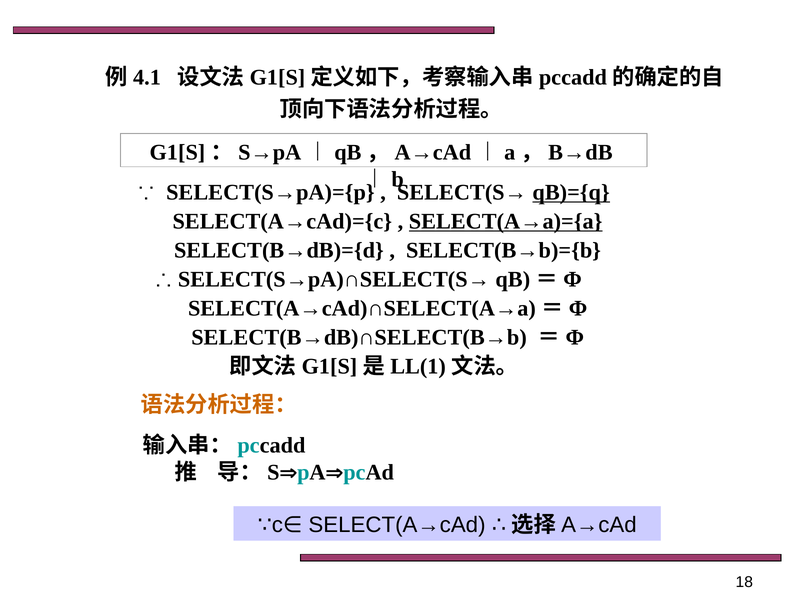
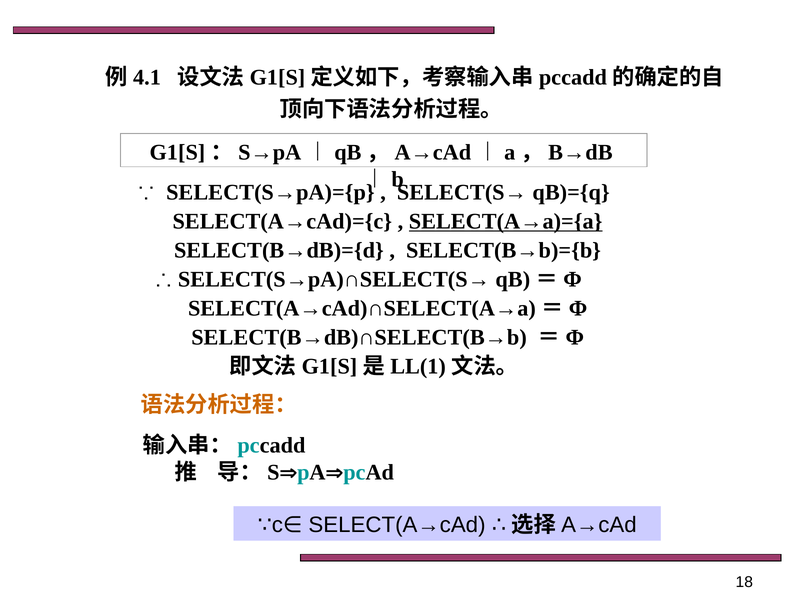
qB)={q underline: present -> none
